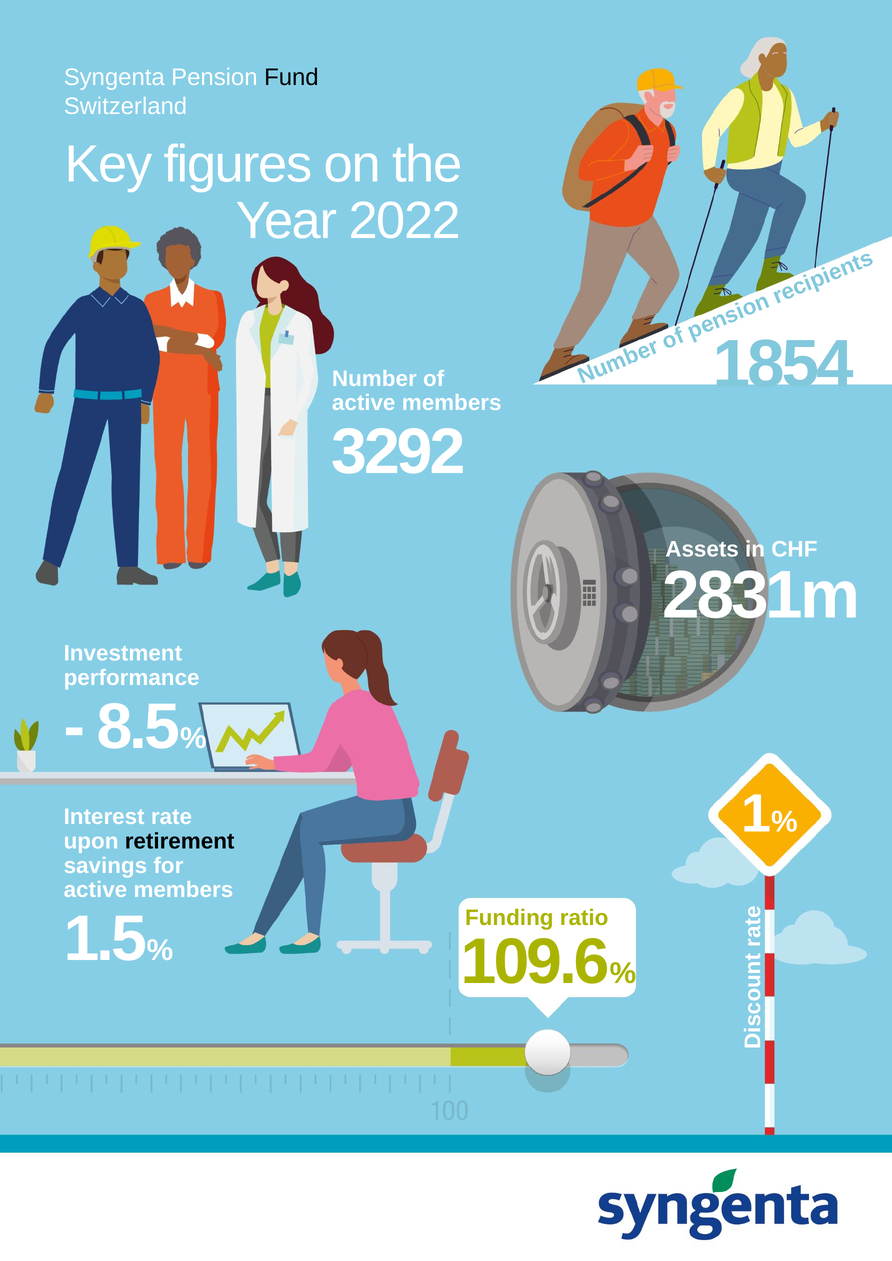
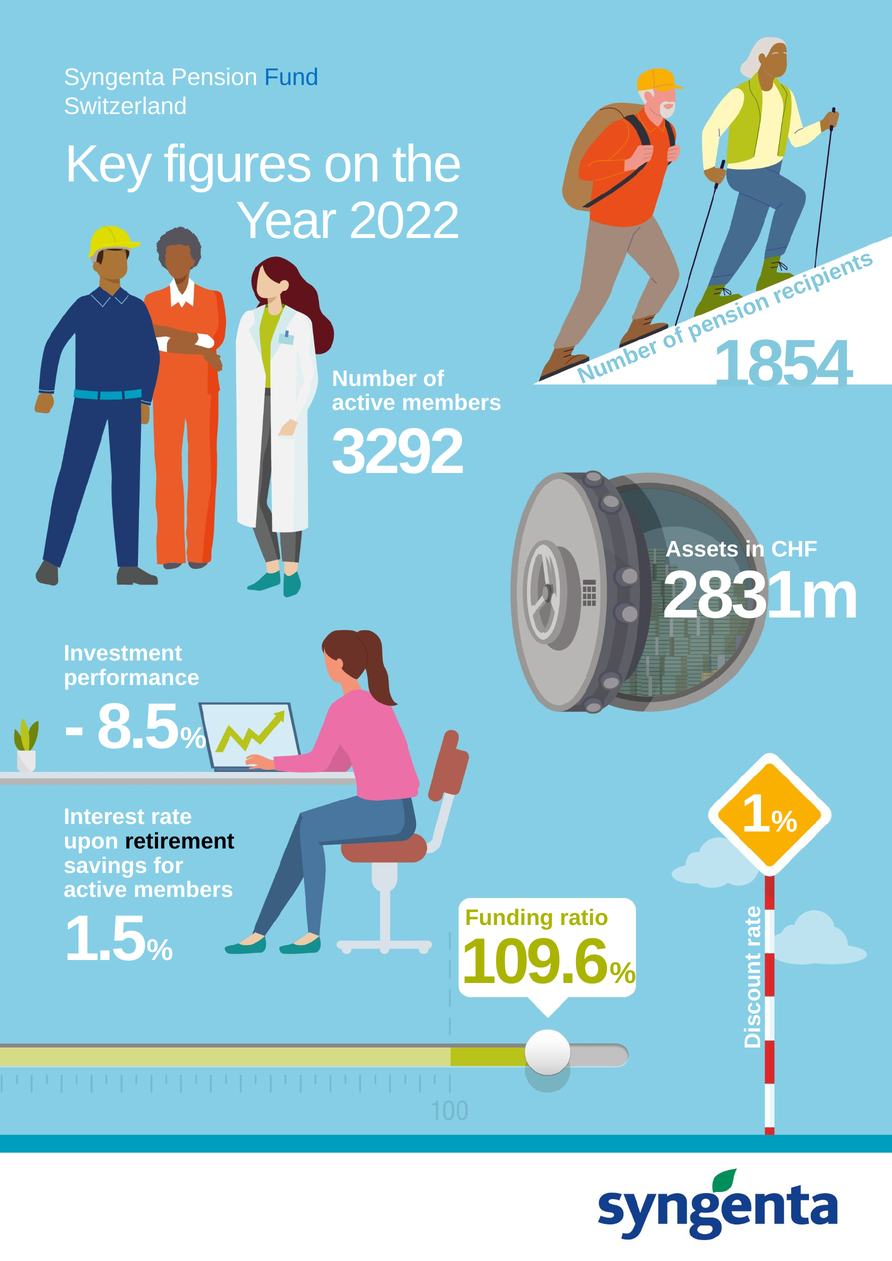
Fund colour: black -> blue
